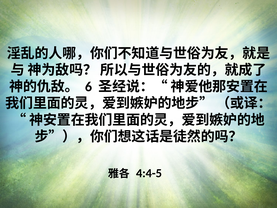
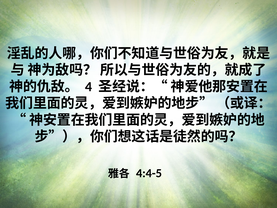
6: 6 -> 4
